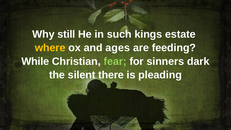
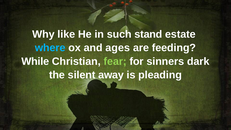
still: still -> like
kings: kings -> stand
where colour: yellow -> light blue
there: there -> away
